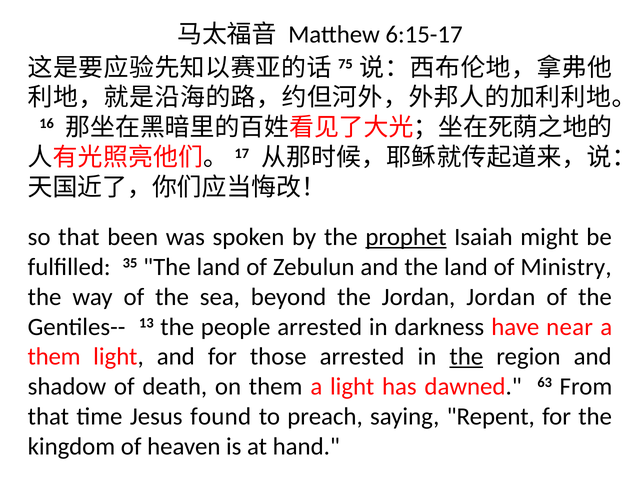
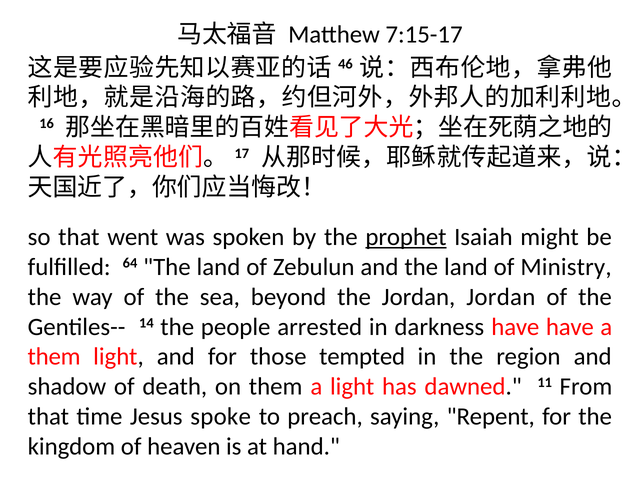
6:15-17: 6:15-17 -> 7:15-17
75: 75 -> 46
been: been -> went
35: 35 -> 64
13: 13 -> 14
have near: near -> have
those arrested: arrested -> tempted
the at (466, 357) underline: present -> none
63: 63 -> 11
found: found -> spoke
